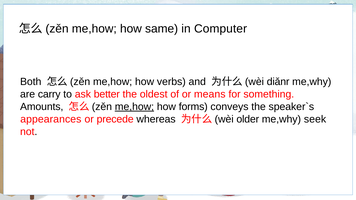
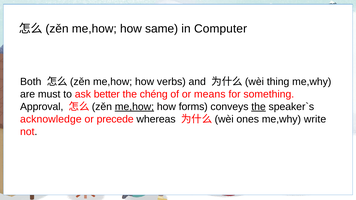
diǎnr: diǎnr -> thing
carry: carry -> must
oldest: oldest -> chéng
Amounts: Amounts -> Approval
the at (259, 107) underline: none -> present
appearances: appearances -> acknowledge
older: older -> ones
seek: seek -> write
